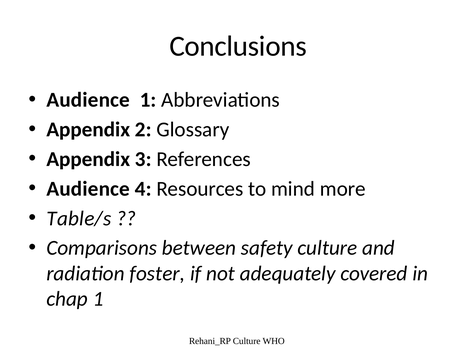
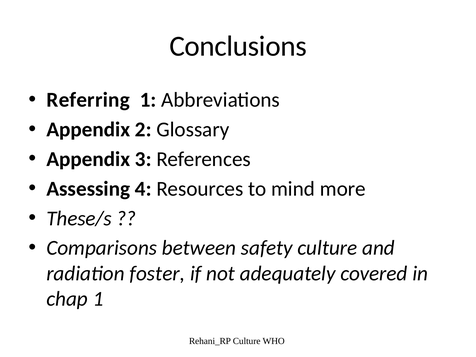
Audience at (88, 100): Audience -> Referring
Audience at (88, 189): Audience -> Assessing
Table/s: Table/s -> These/s
